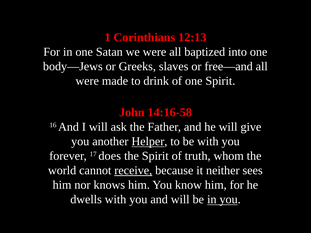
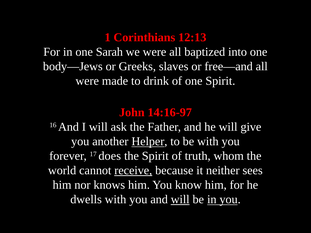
Satan: Satan -> Sarah
14:16-58: 14:16-58 -> 14:16-97
will at (180, 200) underline: none -> present
